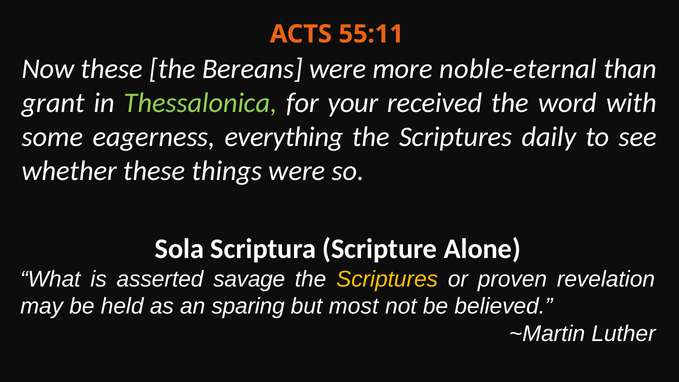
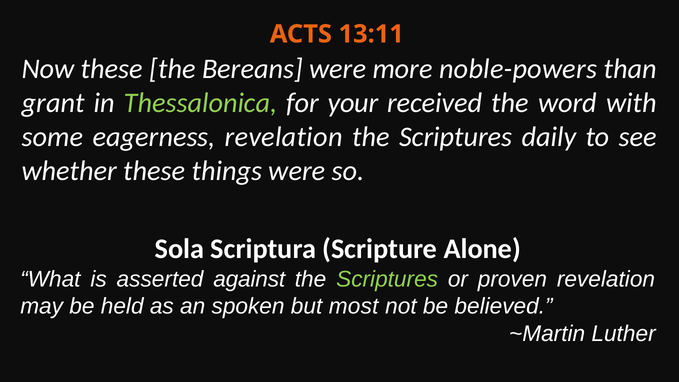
55:11: 55:11 -> 13:11
noble-eternal: noble-eternal -> noble-powers
eagerness everything: everything -> revelation
savage: savage -> against
Scriptures at (387, 279) colour: yellow -> light green
sparing: sparing -> spoken
